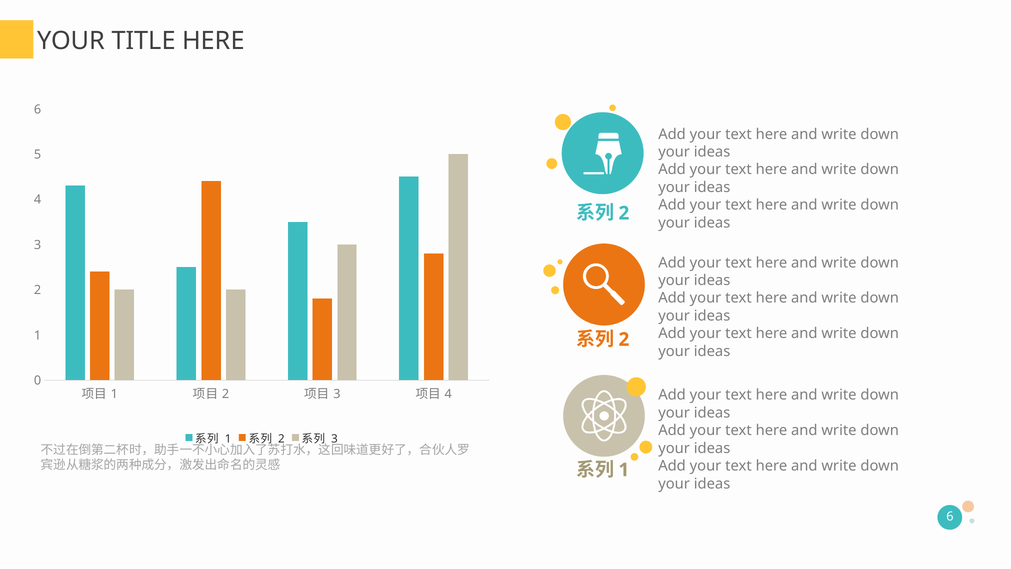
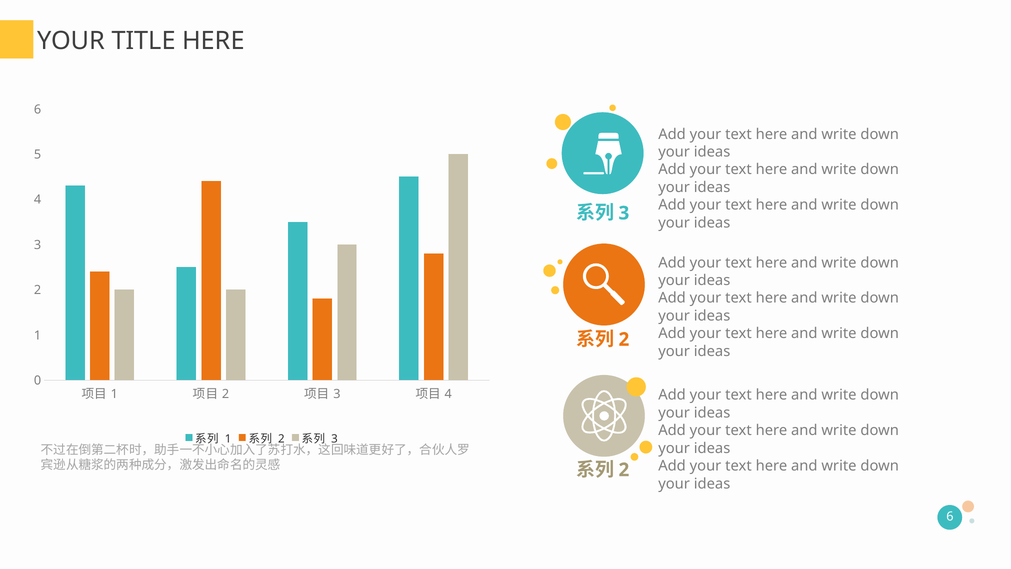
2 at (624, 213): 2 -> 3
1 at (624, 470): 1 -> 2
